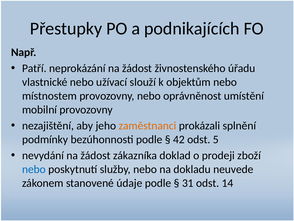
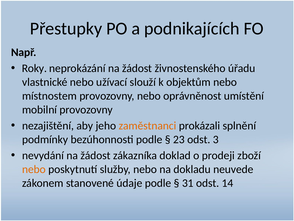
Patří: Patří -> Roky
42: 42 -> 23
5: 5 -> 3
nebo at (34, 169) colour: blue -> orange
